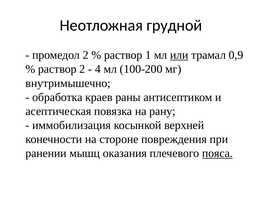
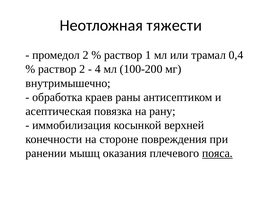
грудной: грудной -> тяжести
или underline: present -> none
0,9: 0,9 -> 0,4
